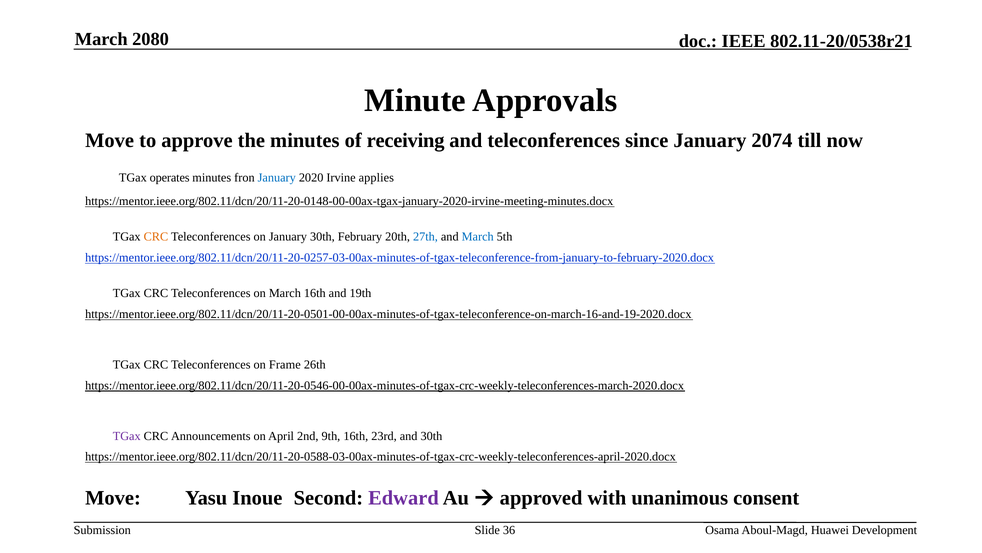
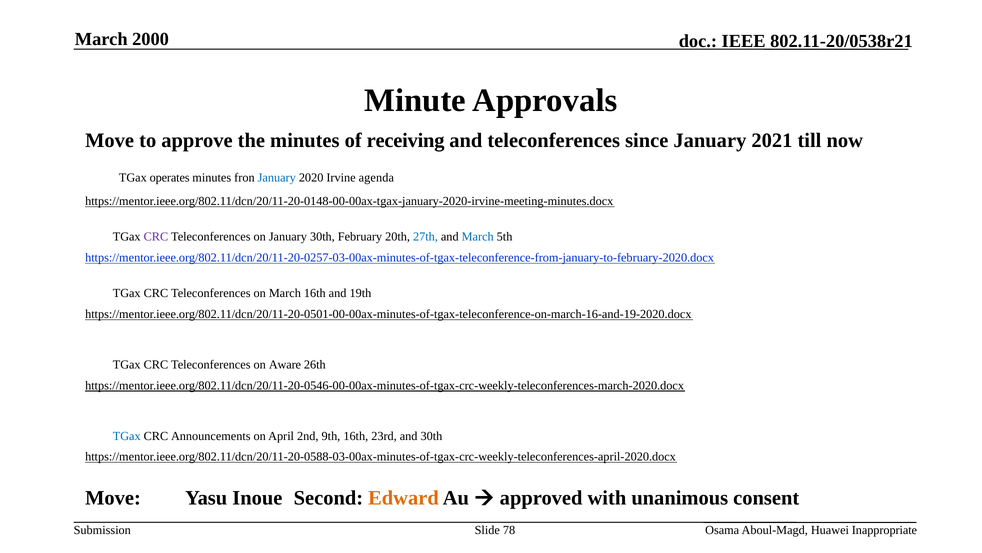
2080: 2080 -> 2000
2074: 2074 -> 2021
applies: applies -> agenda
CRC at (156, 237) colour: orange -> purple
Frame: Frame -> Aware
TGax at (127, 435) colour: purple -> blue
Edward colour: purple -> orange
36: 36 -> 78
Development: Development -> Inappropriate
